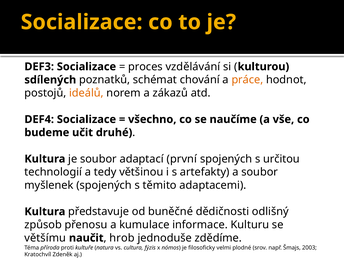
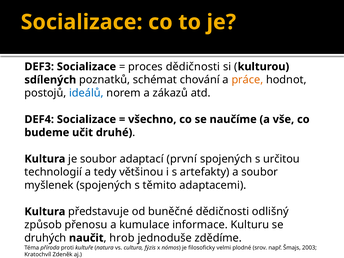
proces vzdělávání: vzdělávání -> dědičnosti
ideálů colour: orange -> blue
většímu: většímu -> druhých
